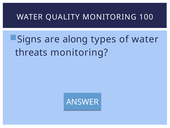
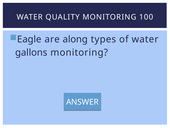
Signs: Signs -> Eagle
threats: threats -> gallons
